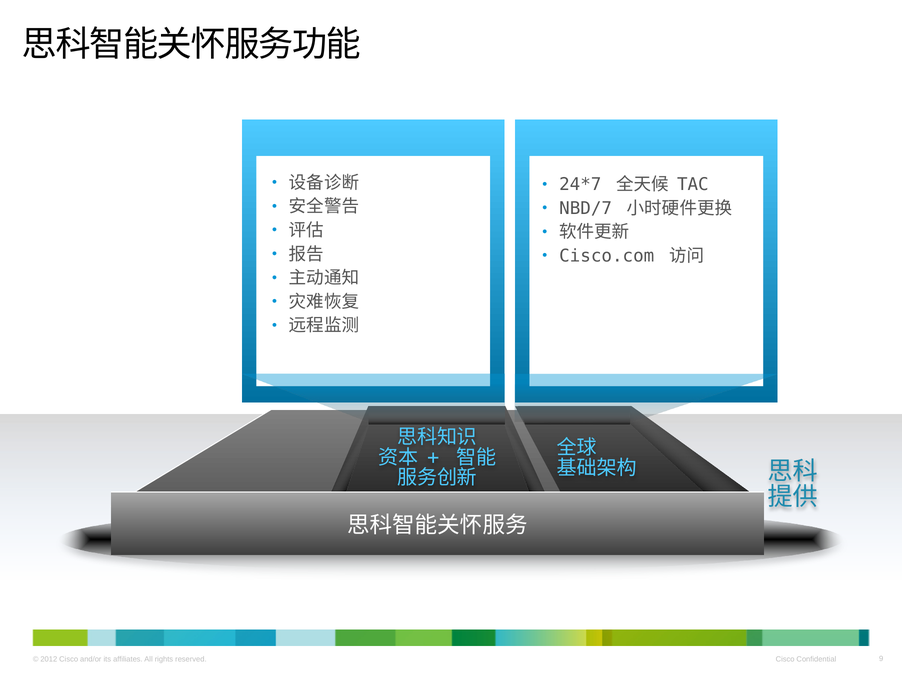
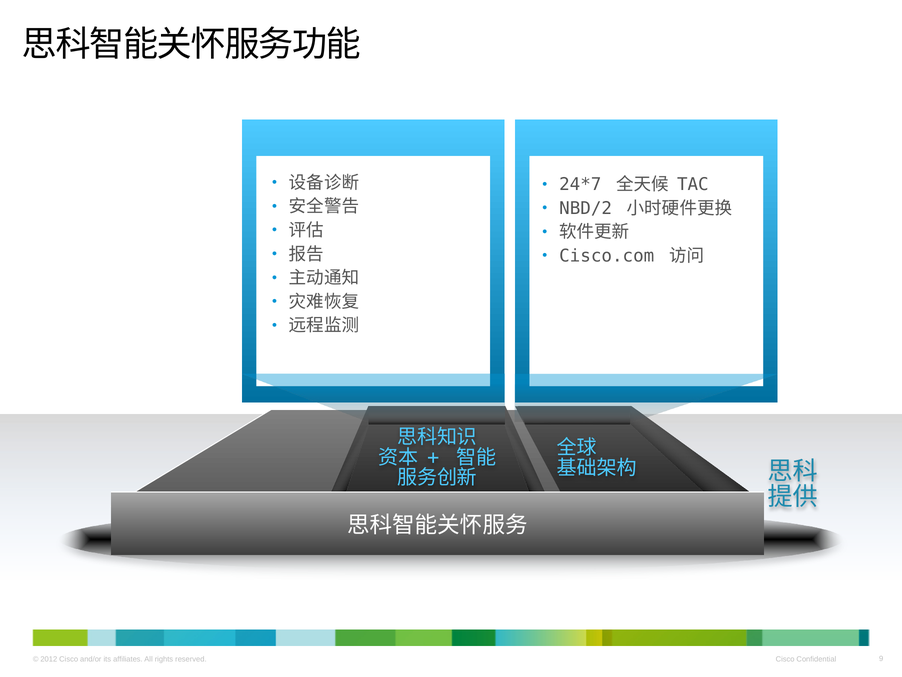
NBD/7: NBD/7 -> NBD/2
